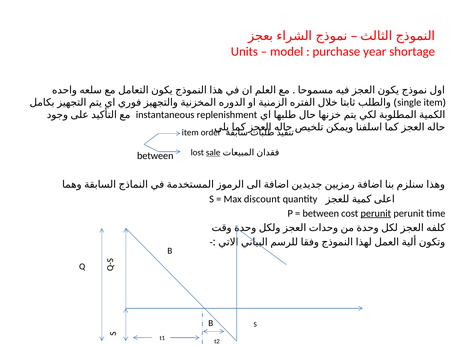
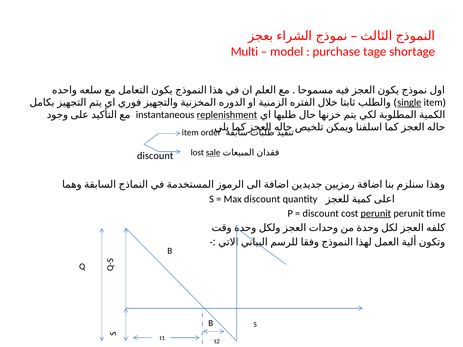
Units: Units -> Multi
year: year -> tage
single underline: none -> present
replenishment underline: none -> present
between at (155, 156): between -> discount
between at (321, 213): between -> discount
